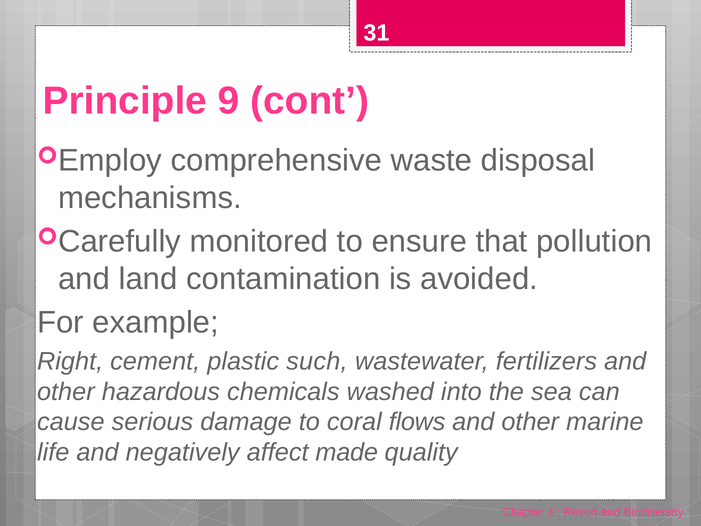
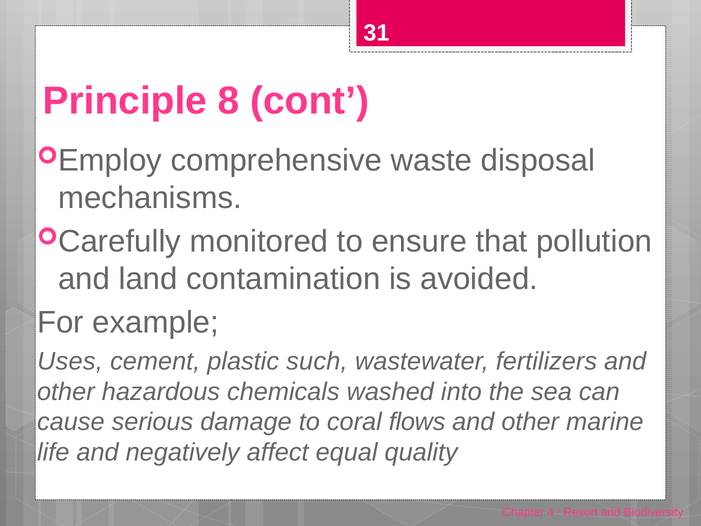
9: 9 -> 8
Right: Right -> Uses
made: made -> equal
